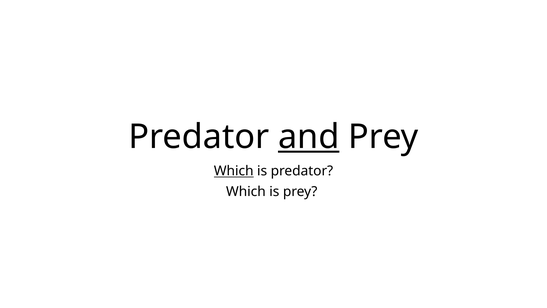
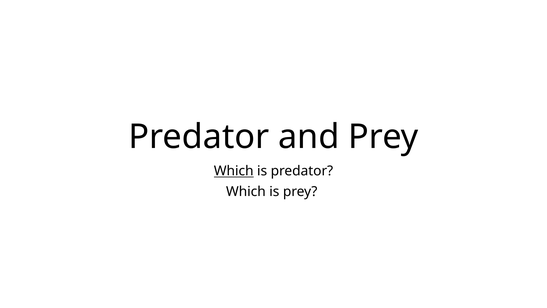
and underline: present -> none
